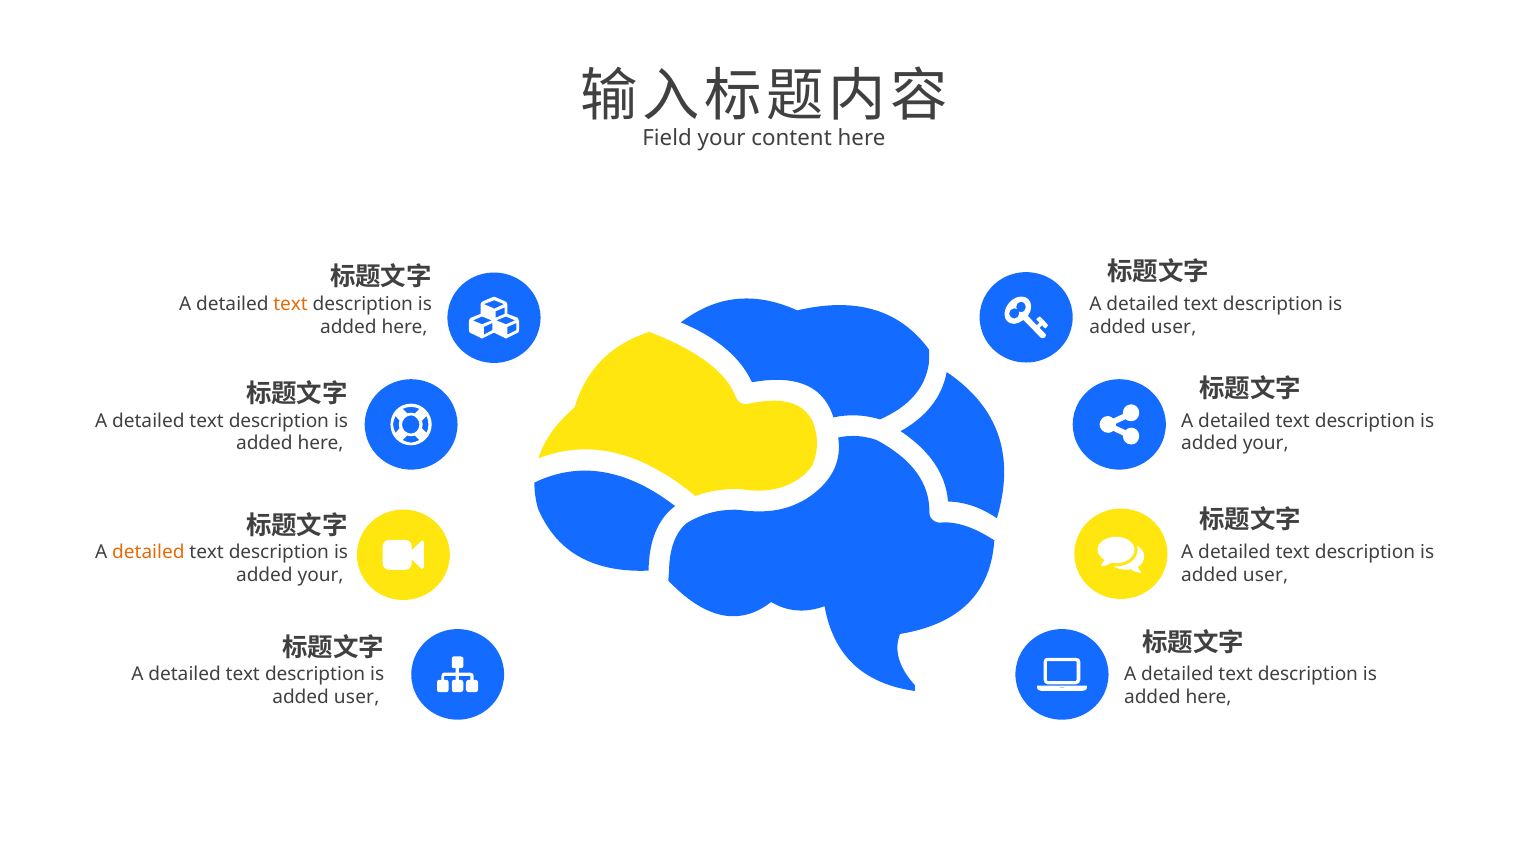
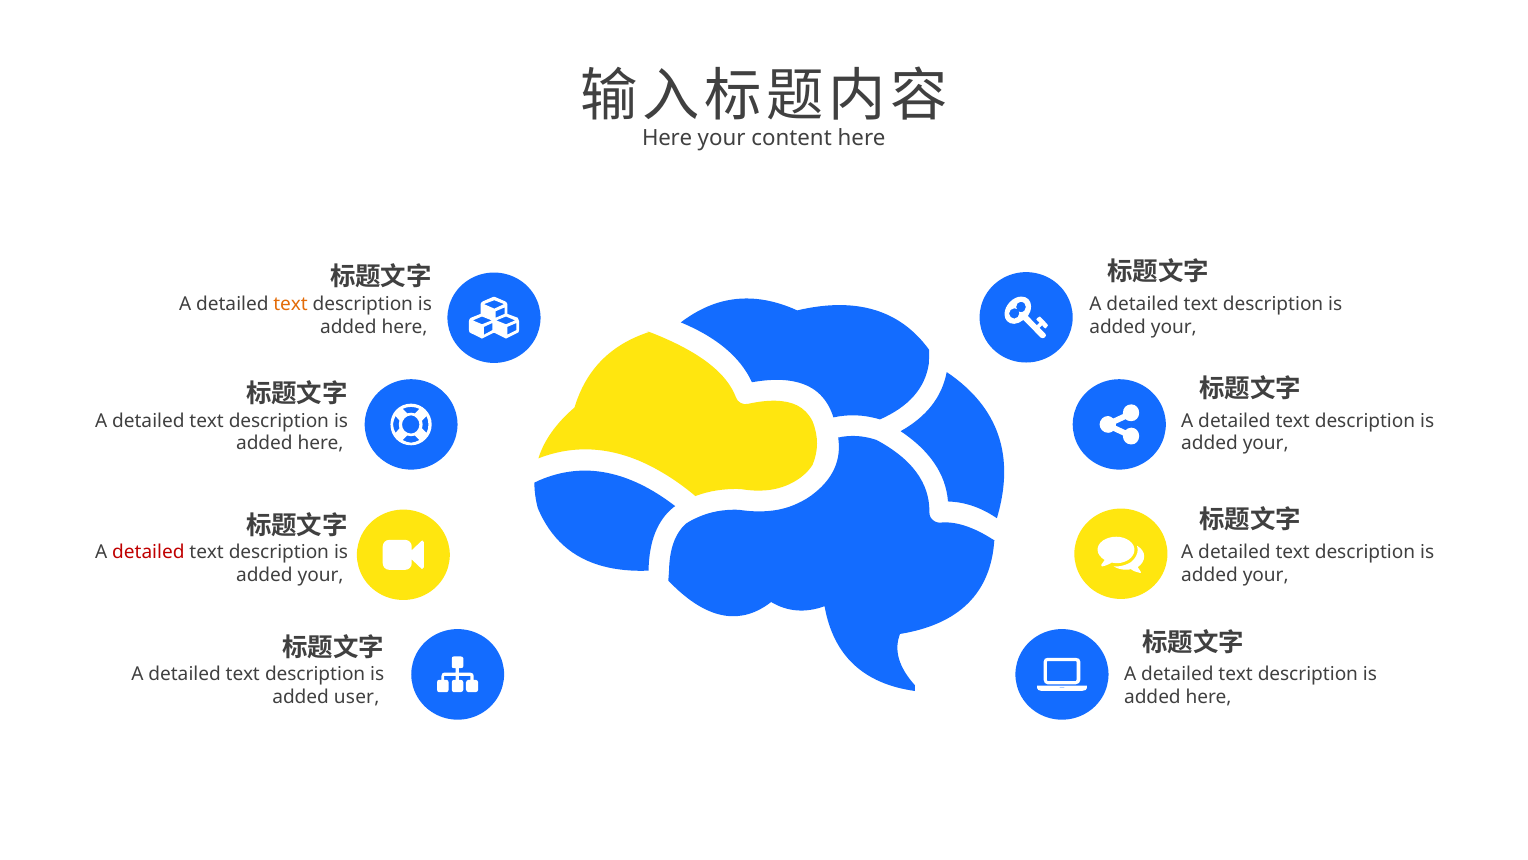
Field at (667, 138): Field -> Here
user at (1174, 327): user -> your
detailed at (148, 552) colour: orange -> red
user at (1266, 575): user -> your
